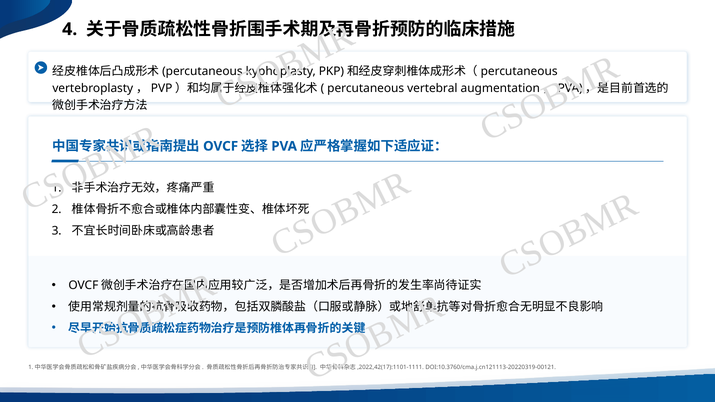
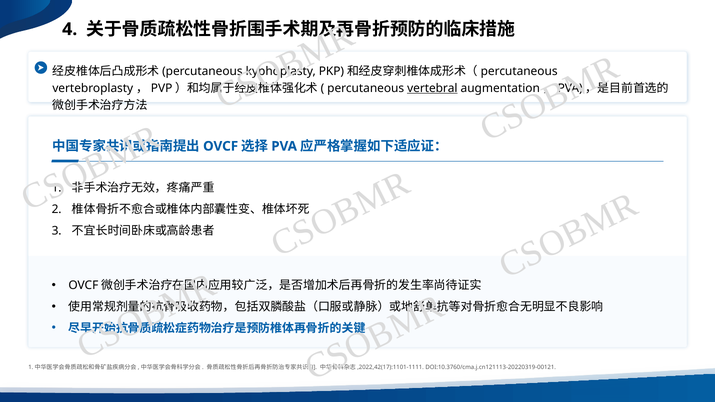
vertebral underline: none -> present
